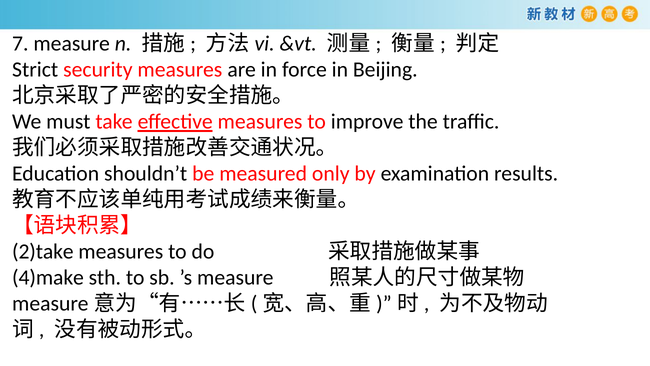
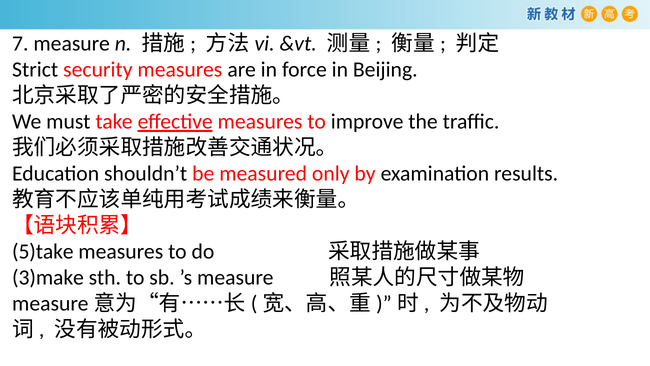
2)take: 2)take -> 5)take
4)make: 4)make -> 3)make
